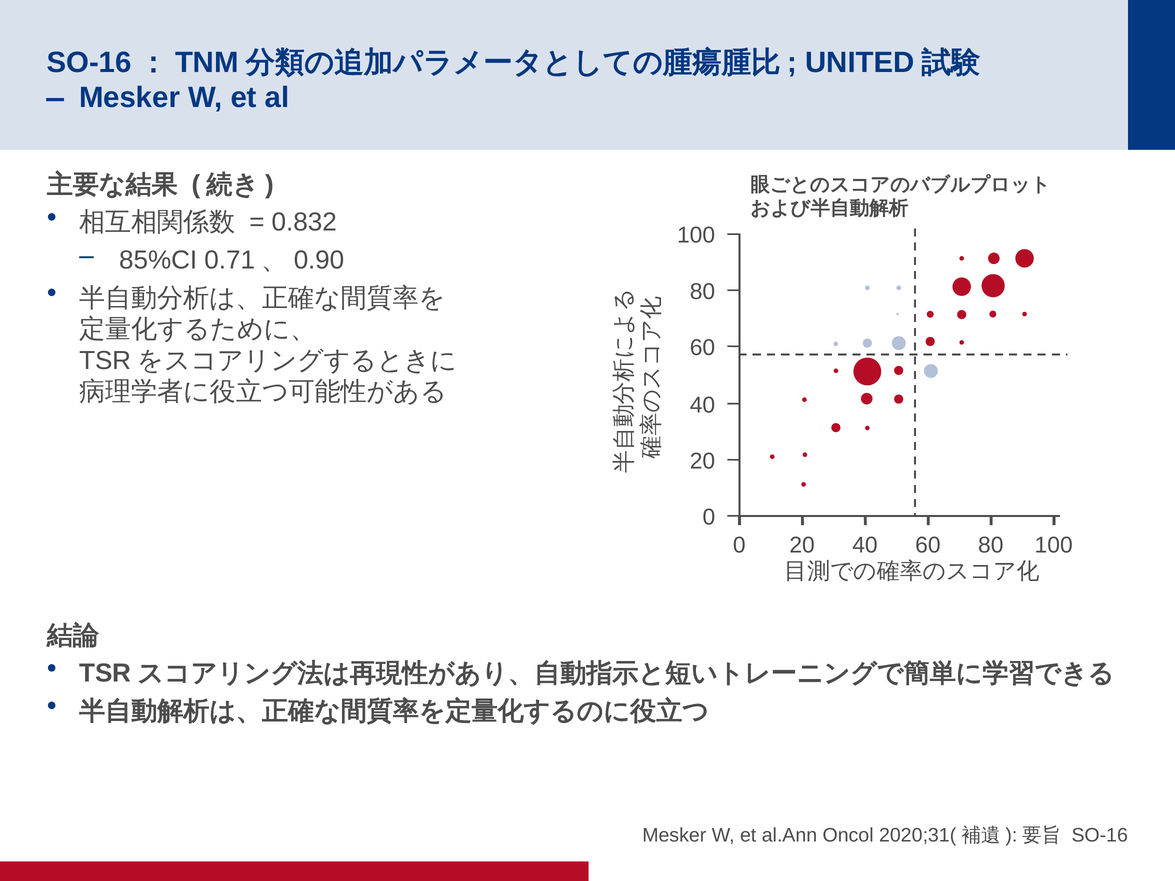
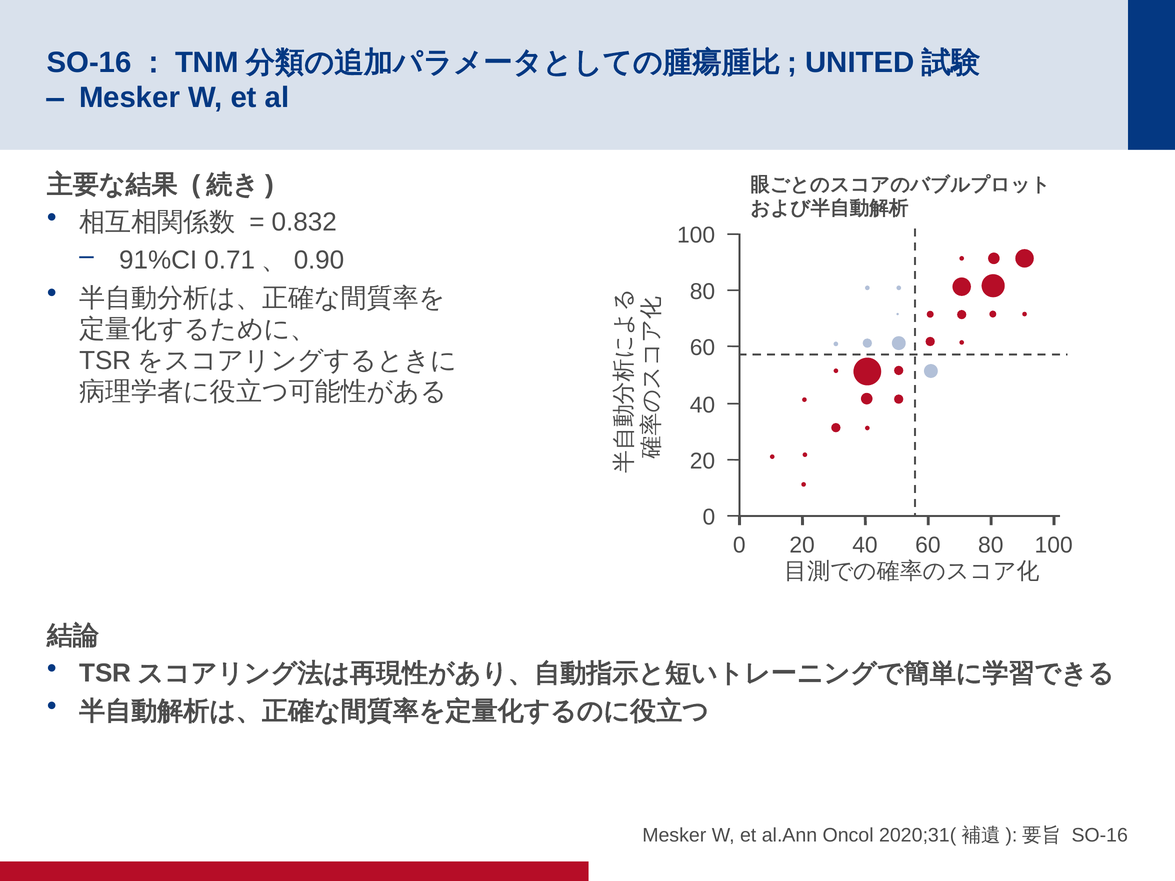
85%CI: 85%CI -> 91%CI
